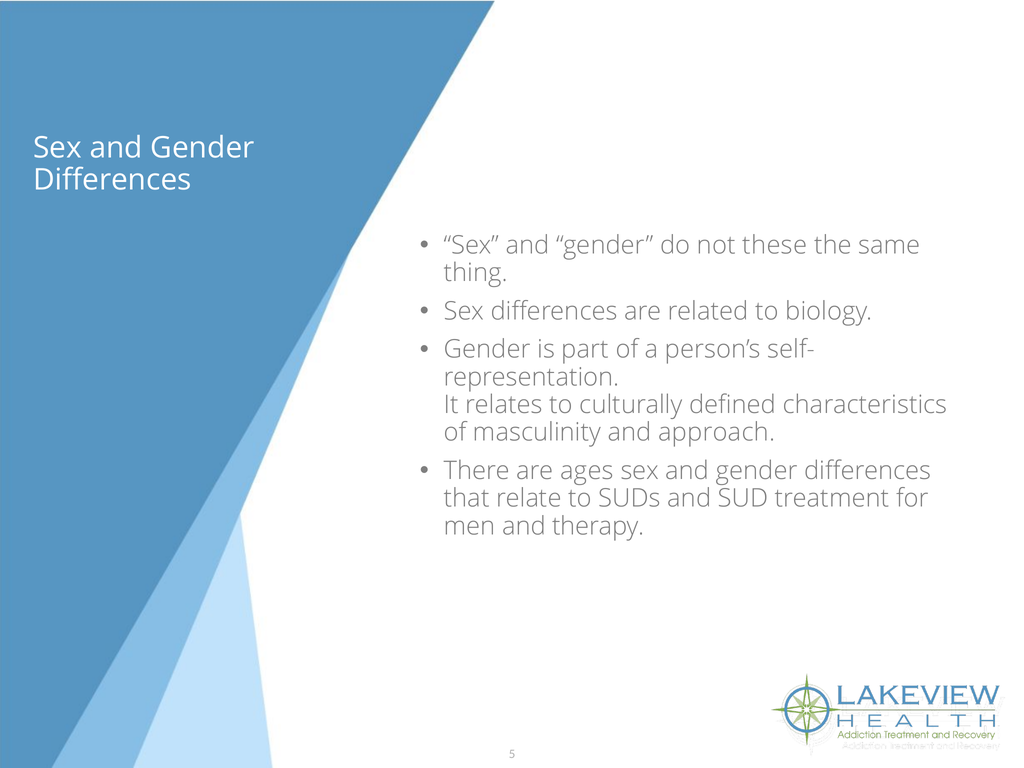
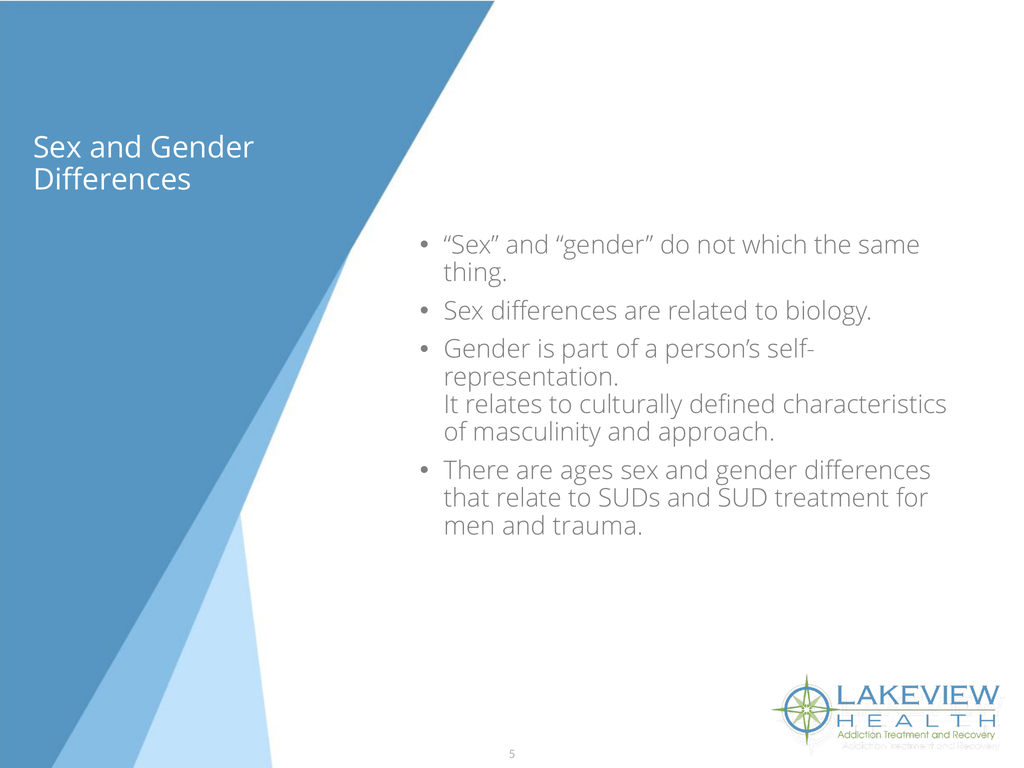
these: these -> which
therapy: therapy -> trauma
